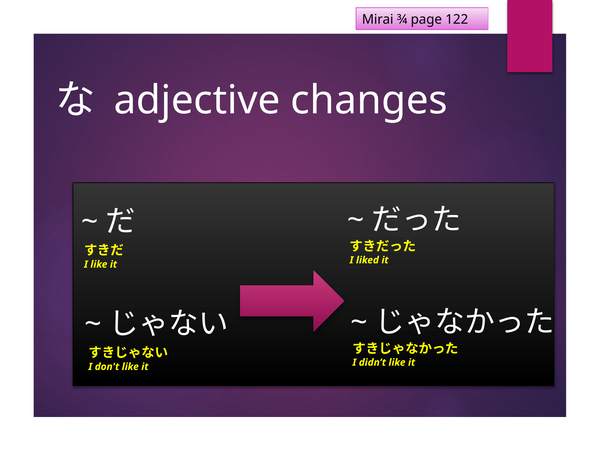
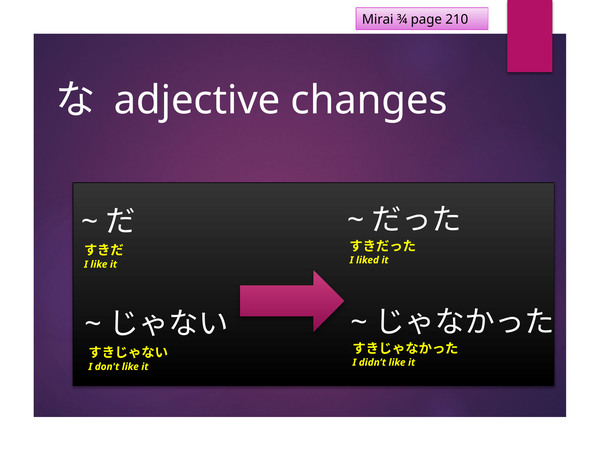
122: 122 -> 210
